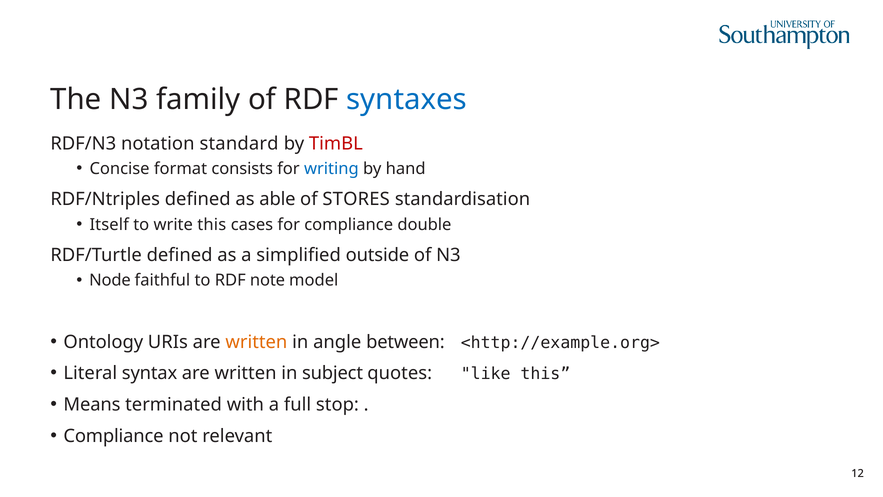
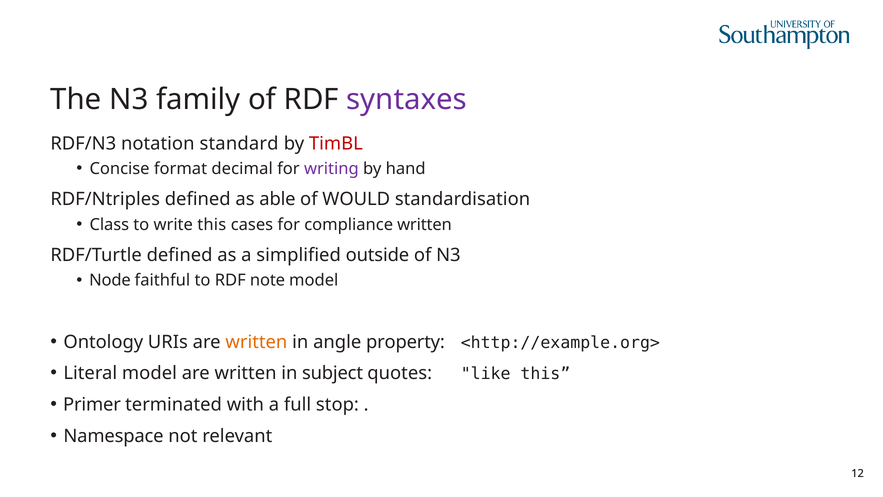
syntaxes colour: blue -> purple
consists: consists -> decimal
writing colour: blue -> purple
STORES: STORES -> WOULD
Itself: Itself -> Class
compliance double: double -> written
between: between -> property
Literal syntax: syntax -> model
Means: Means -> Primer
Compliance at (114, 436): Compliance -> Namespace
